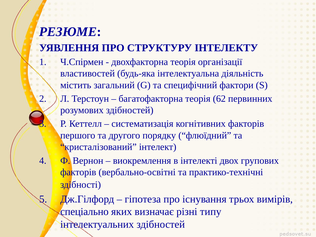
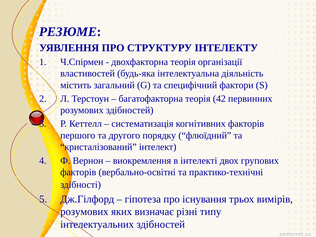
62: 62 -> 42
спеціально at (84, 212): спеціально -> розумових
